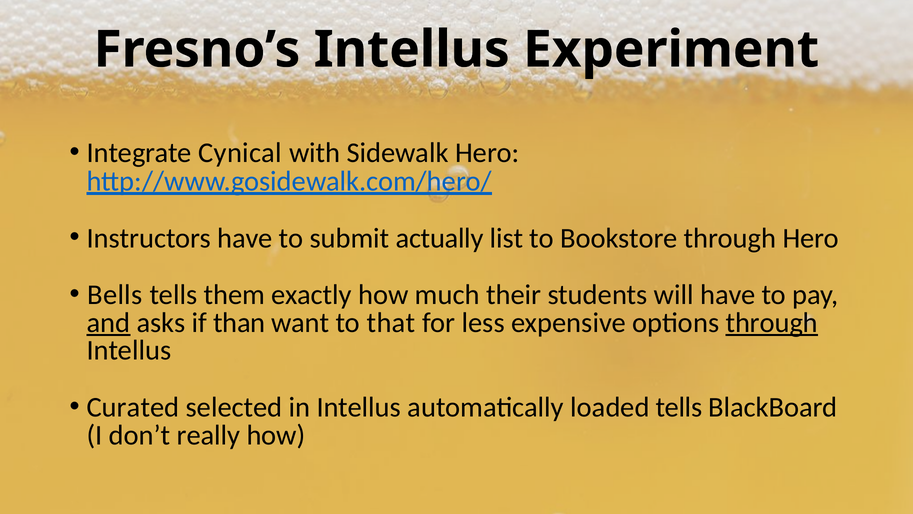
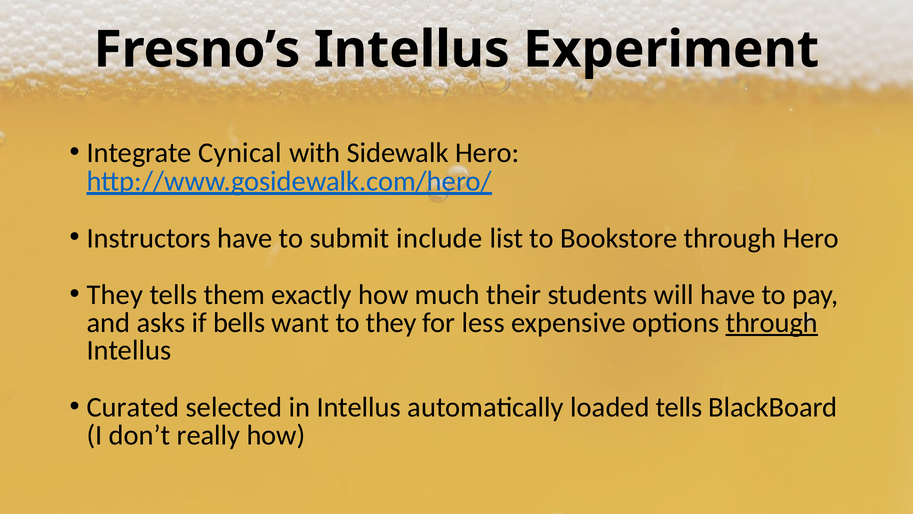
actually: actually -> include
Bells at (115, 295): Bells -> They
and underline: present -> none
than: than -> bells
to that: that -> they
